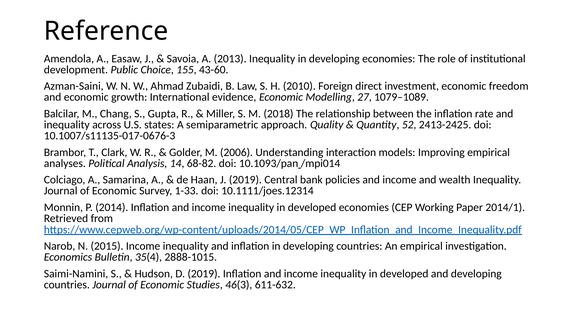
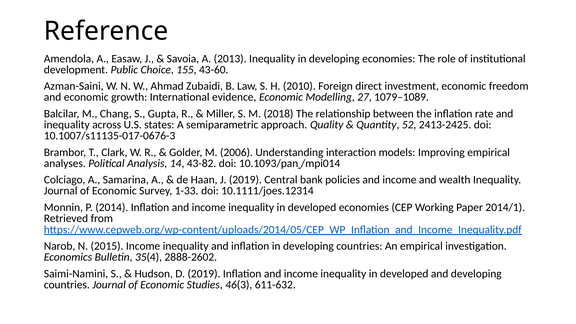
68-82: 68-82 -> 43-82
2888-1015: 2888-1015 -> 2888-2602
